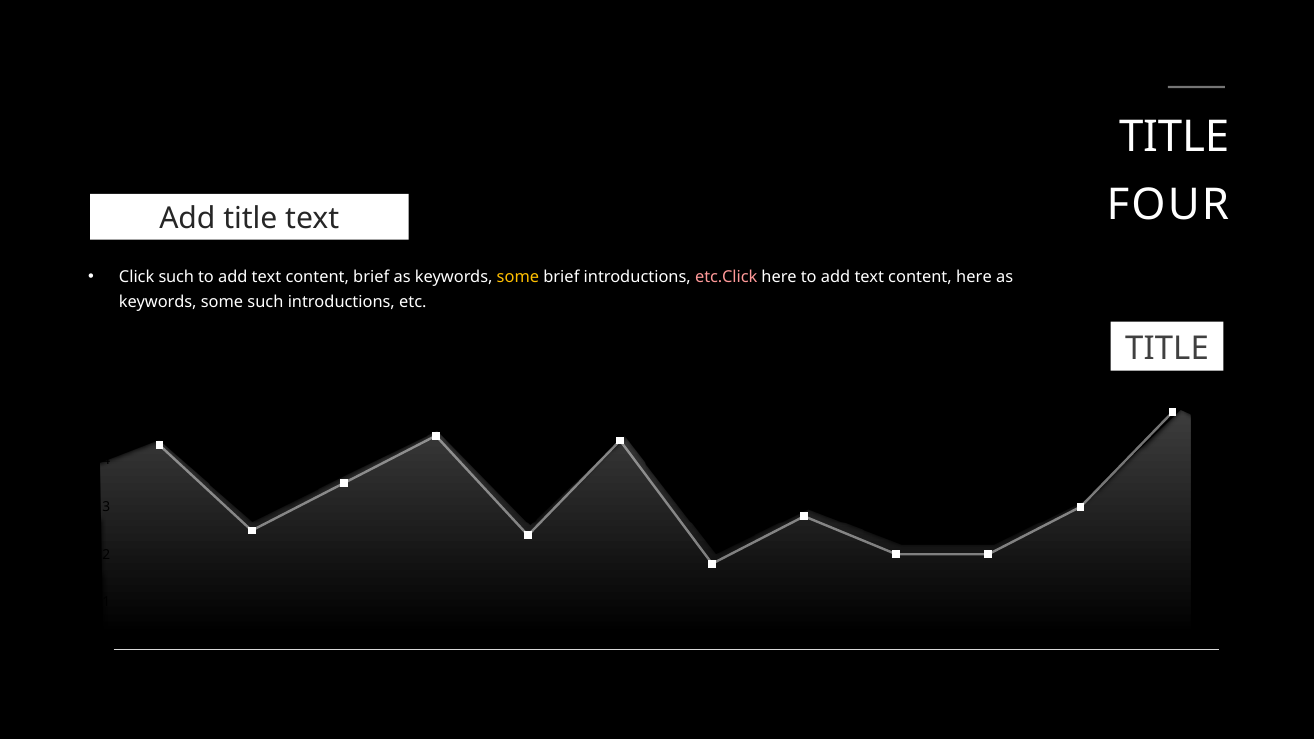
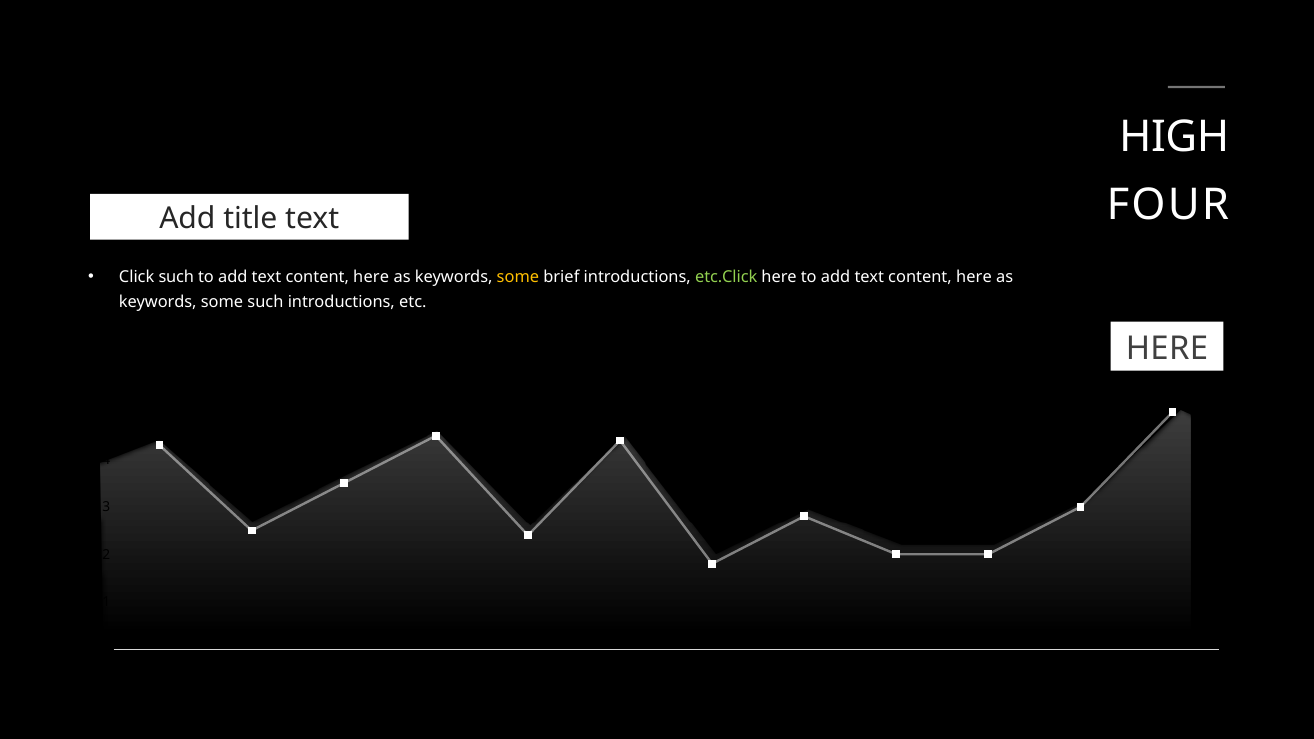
TITLE at (1174, 137): TITLE -> HIGH
brief at (371, 277): brief -> here
etc.Click colour: pink -> light green
6 TITLE: TITLE -> HERE
